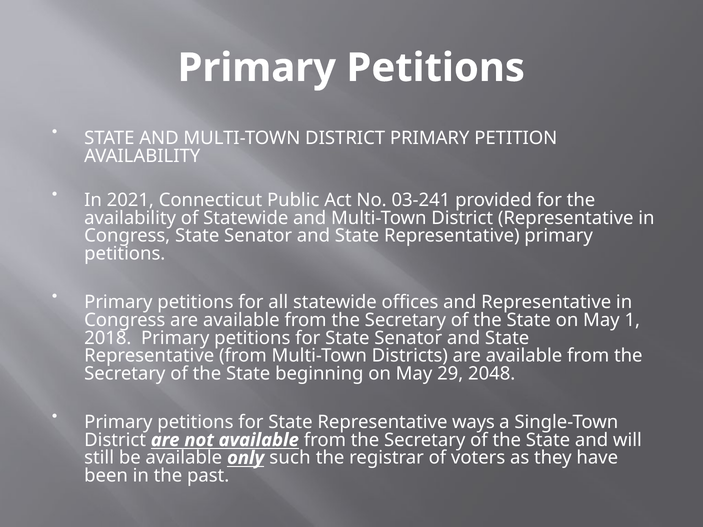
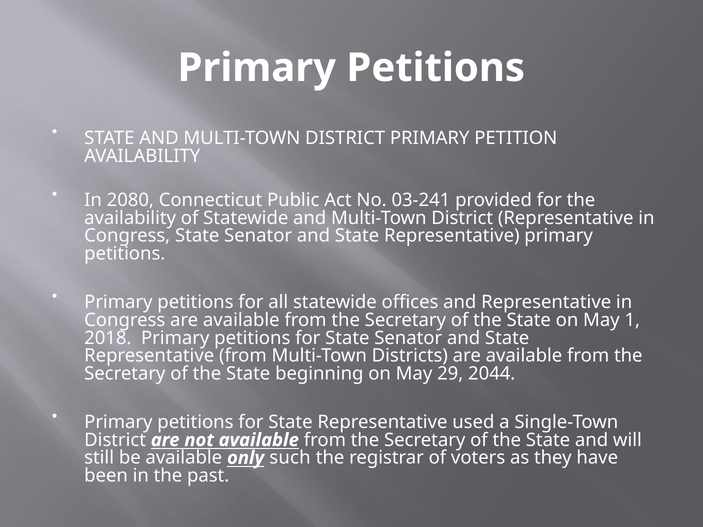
2021: 2021 -> 2080
2048: 2048 -> 2044
ways: ways -> used
